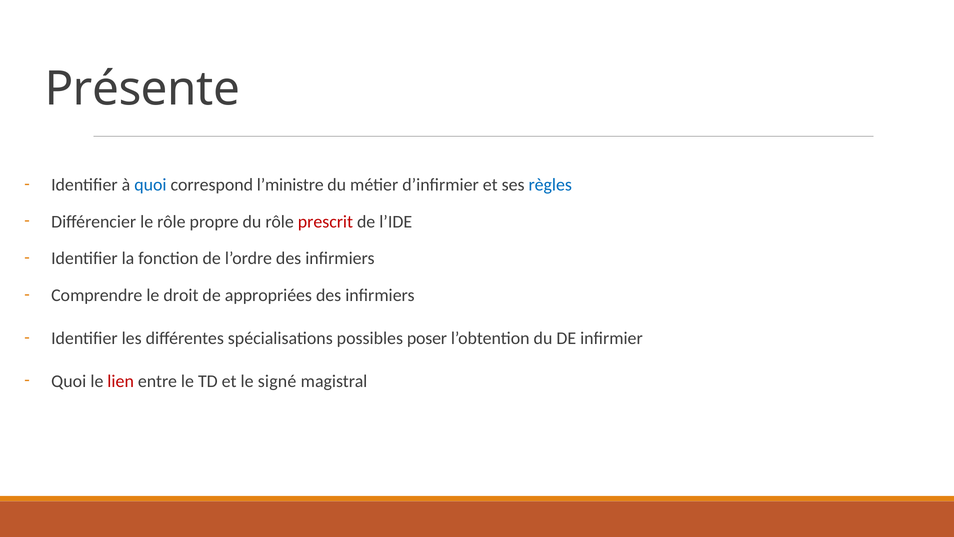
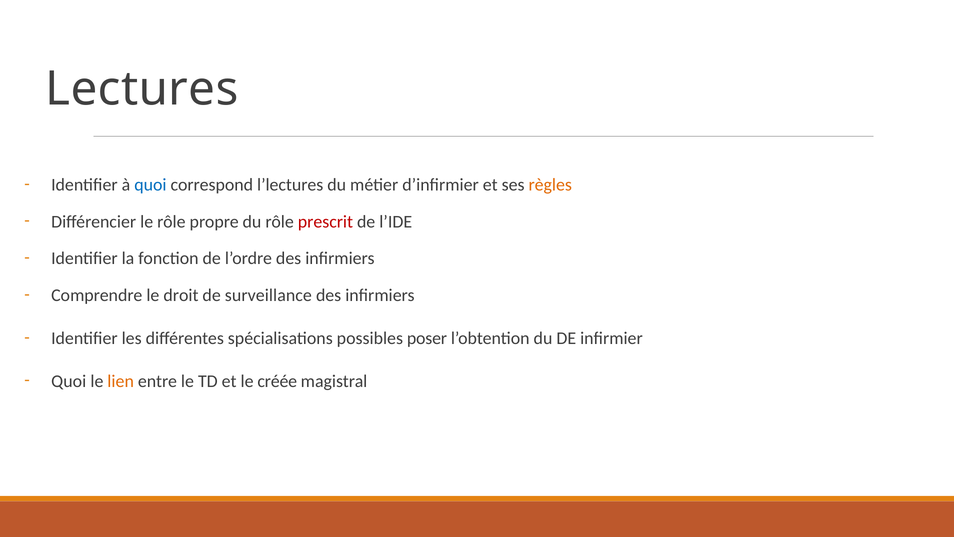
Présente: Présente -> Lectures
l’ministre: l’ministre -> l’lectures
règles colour: blue -> orange
appropriées: appropriées -> surveillance
lien colour: red -> orange
signé: signé -> créée
